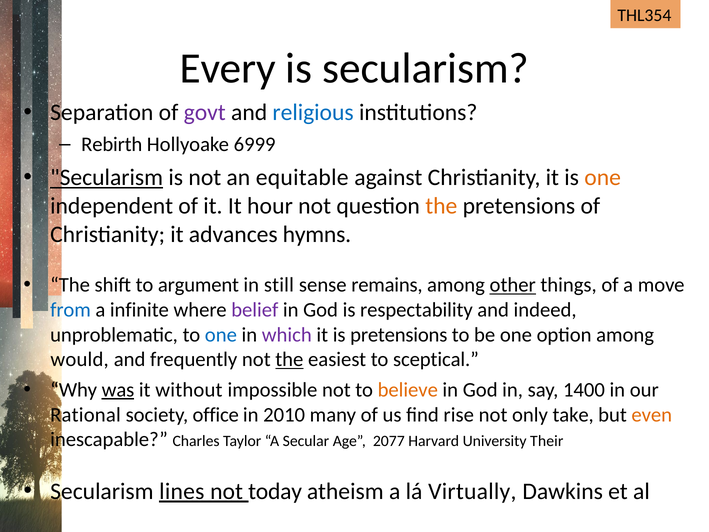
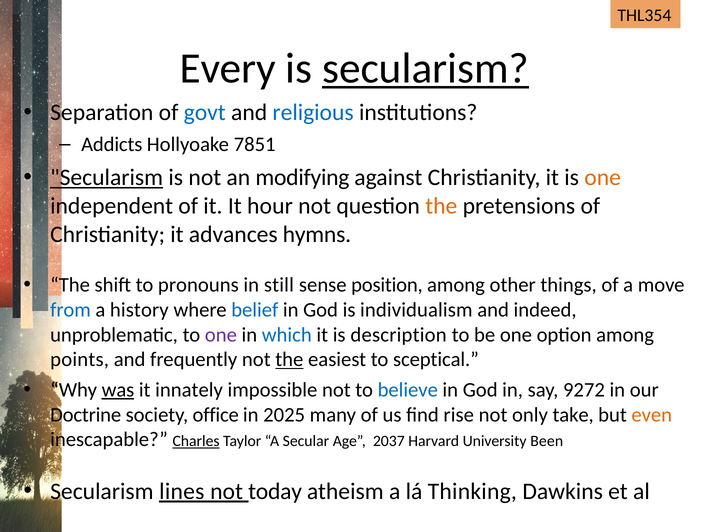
secularism at (425, 69) underline: none -> present
govt colour: purple -> blue
Rebirth: Rebirth -> Addicts
6999: 6999 -> 7851
equitable: equitable -> modifying
argument: argument -> pronouns
remains: remains -> position
other underline: present -> none
infinite: infinite -> history
belief colour: purple -> blue
respectability: respectability -> individualism
one at (221, 335) colour: blue -> purple
which colour: purple -> blue
is pretensions: pretensions -> description
would: would -> points
without: without -> innately
believe colour: orange -> blue
1400: 1400 -> 9272
Rational: Rational -> Doctrine
2010: 2010 -> 2025
Charles underline: none -> present
2077: 2077 -> 2037
Their: Their -> Been
Virtually: Virtually -> Thinking
